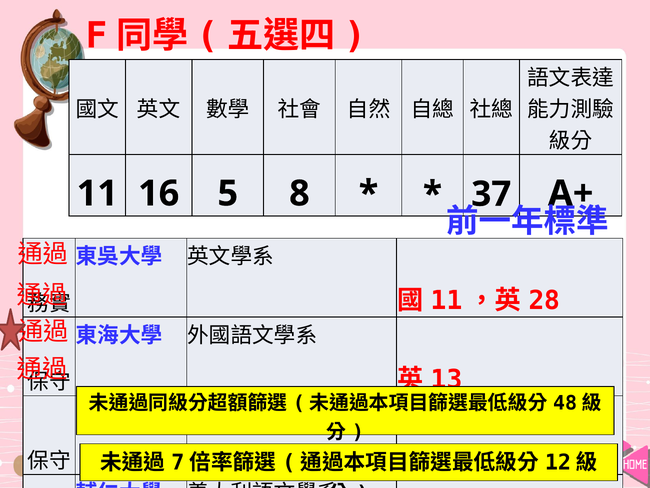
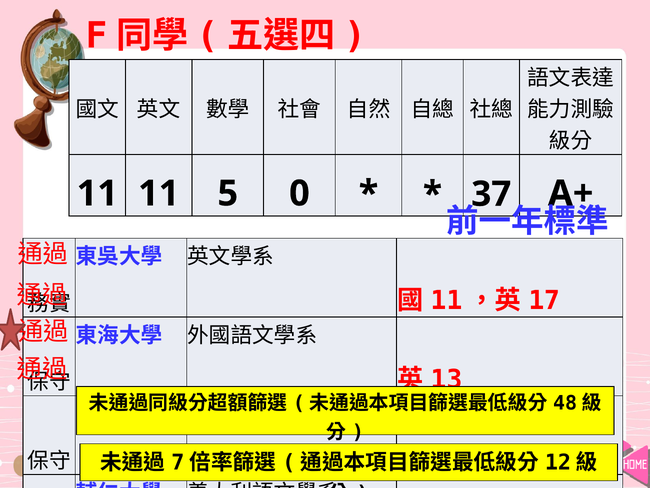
11 16: 16 -> 11
8: 8 -> 0
28: 28 -> 17
